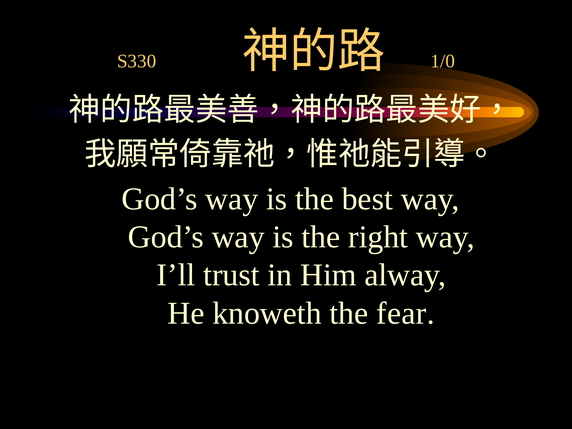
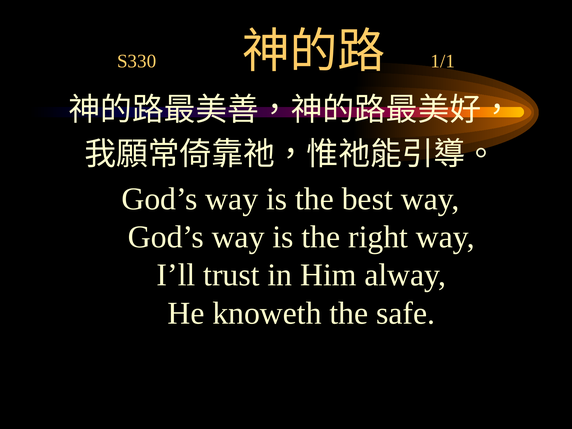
1/0: 1/0 -> 1/1
fear: fear -> safe
